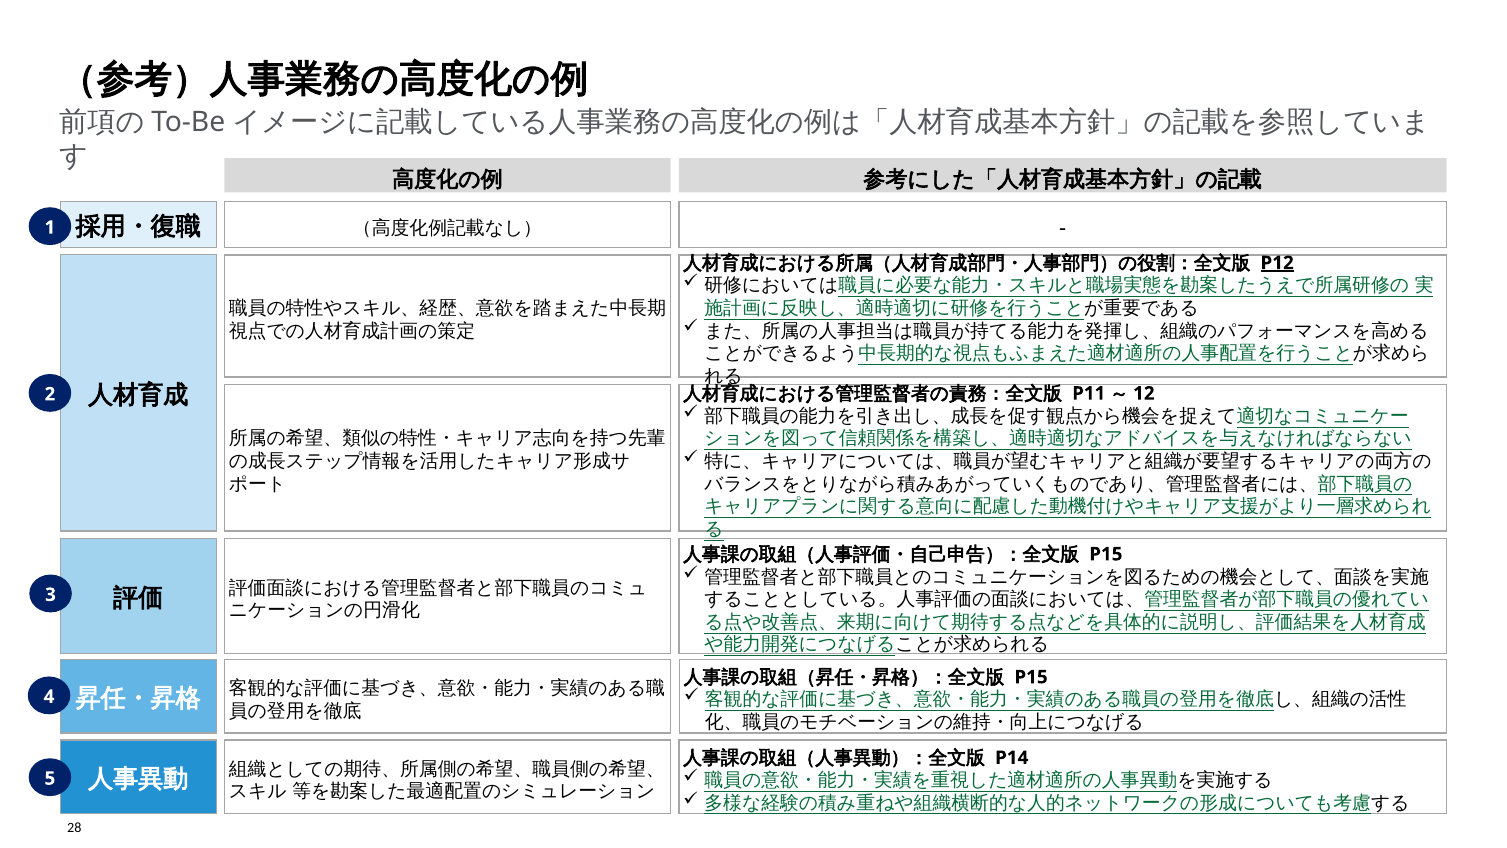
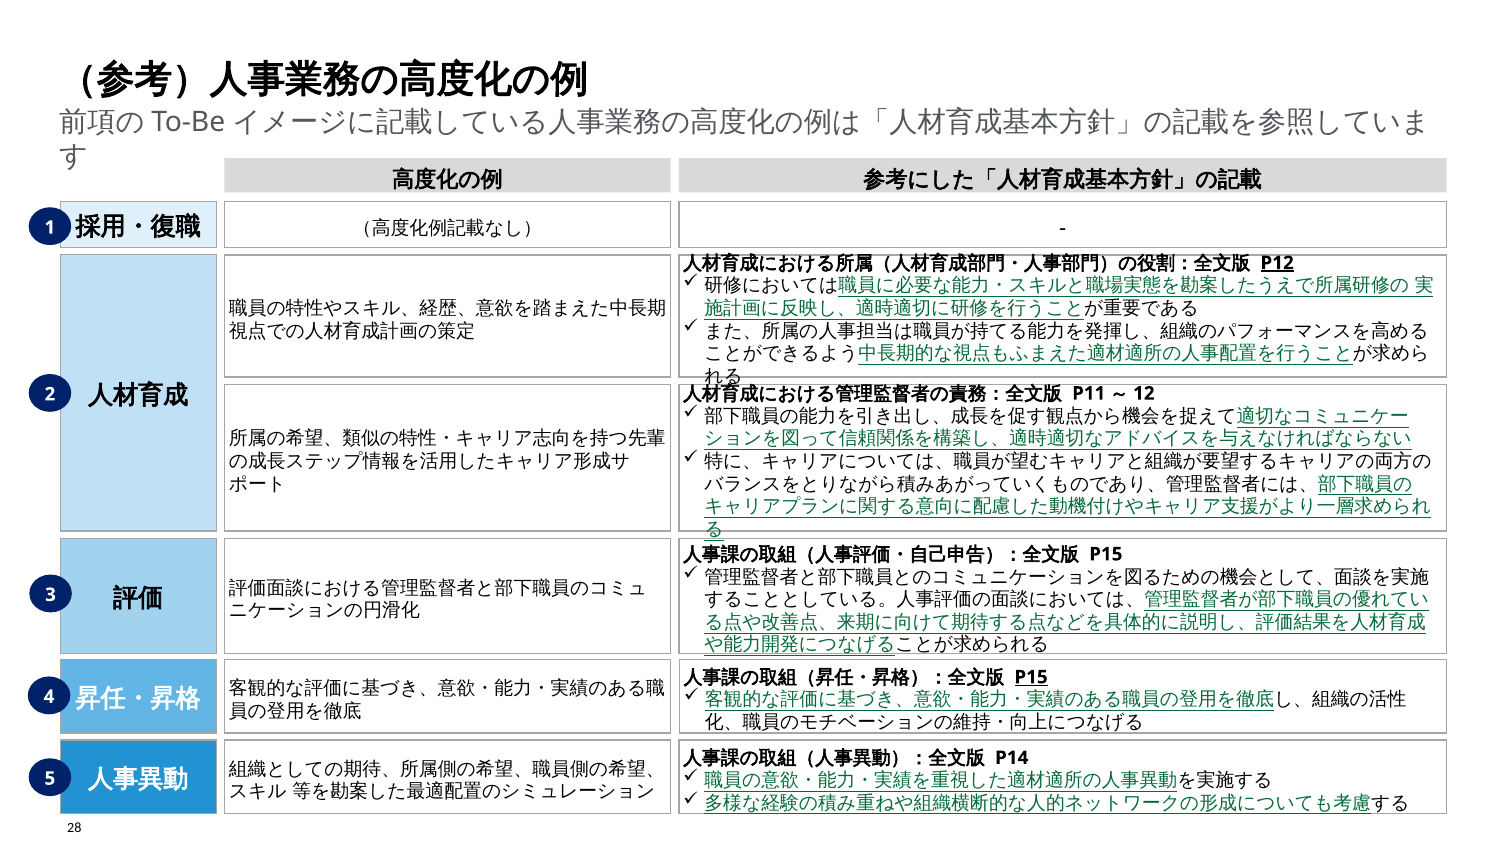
P15 at (1031, 677) underline: none -> present
